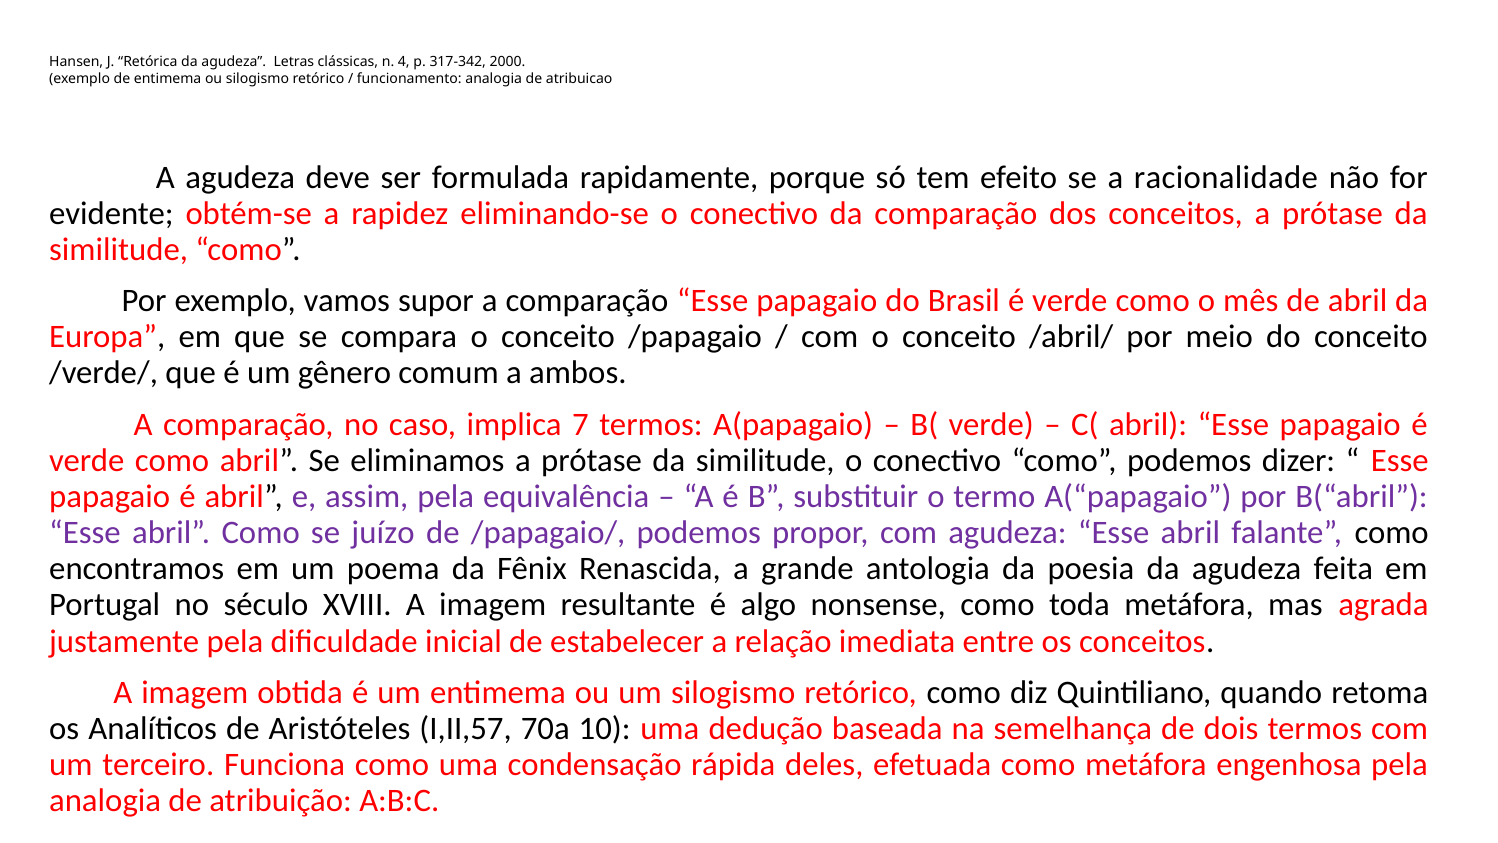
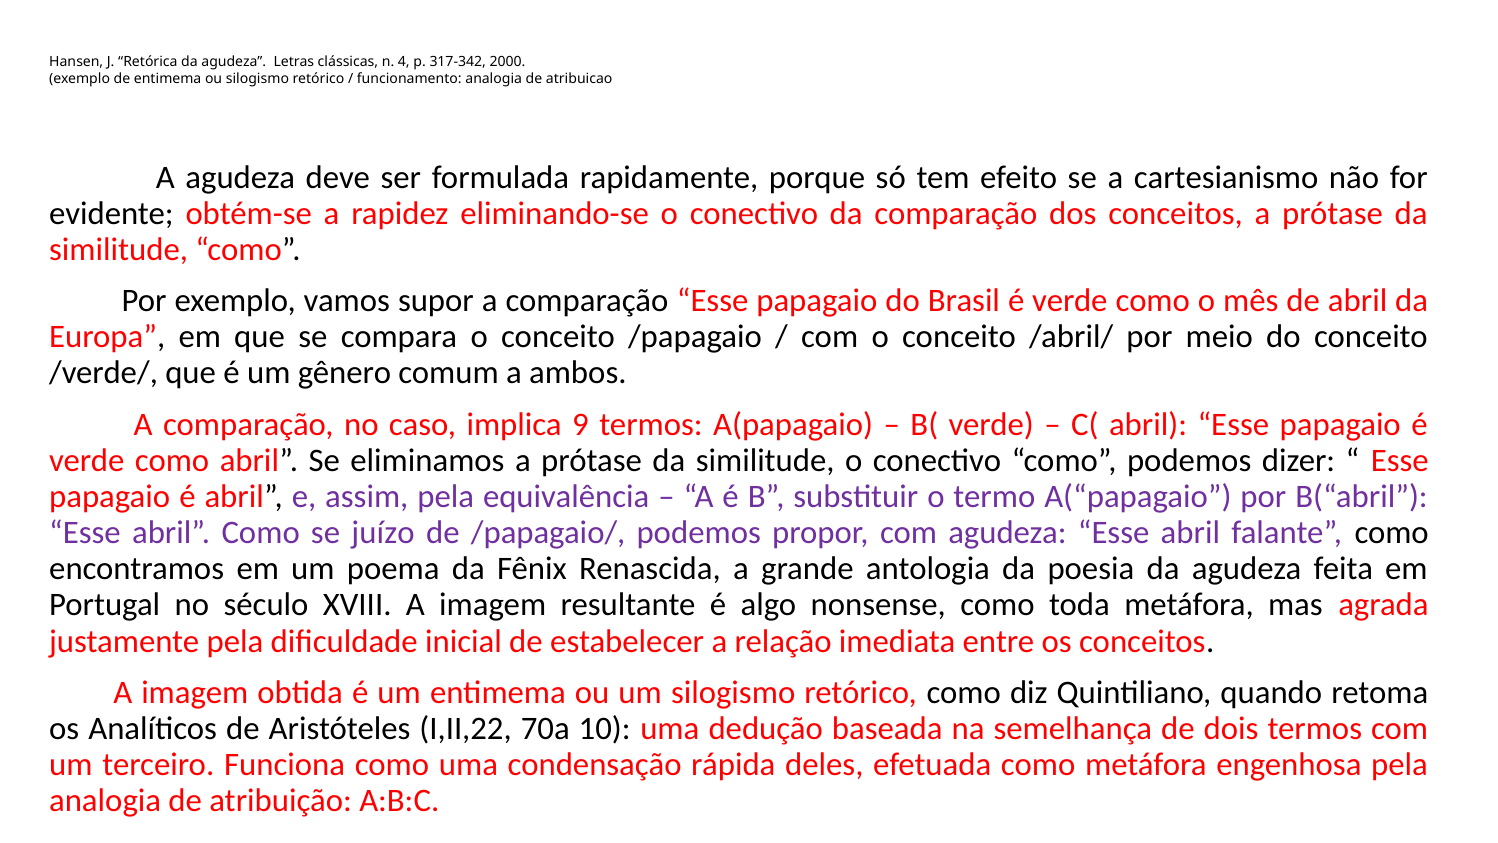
racionalidade: racionalidade -> cartesianismo
7: 7 -> 9
I,II,57: I,II,57 -> I,II,22
